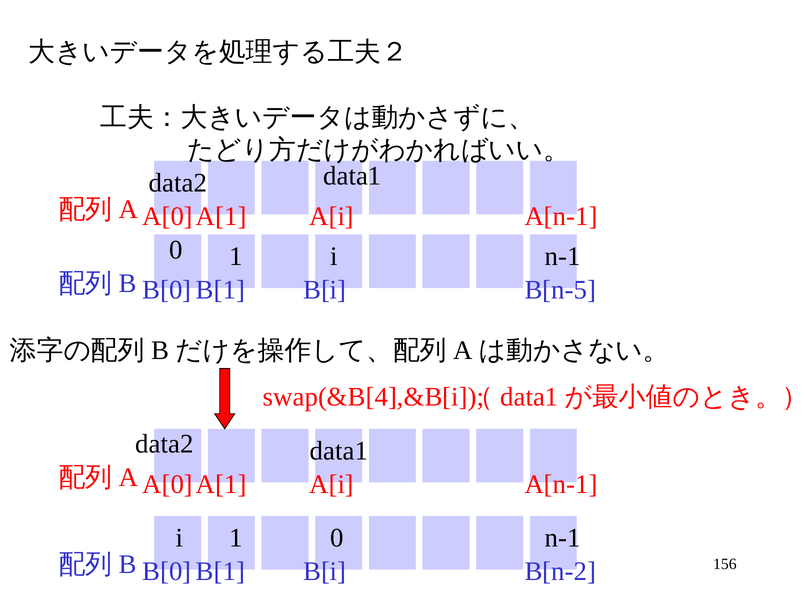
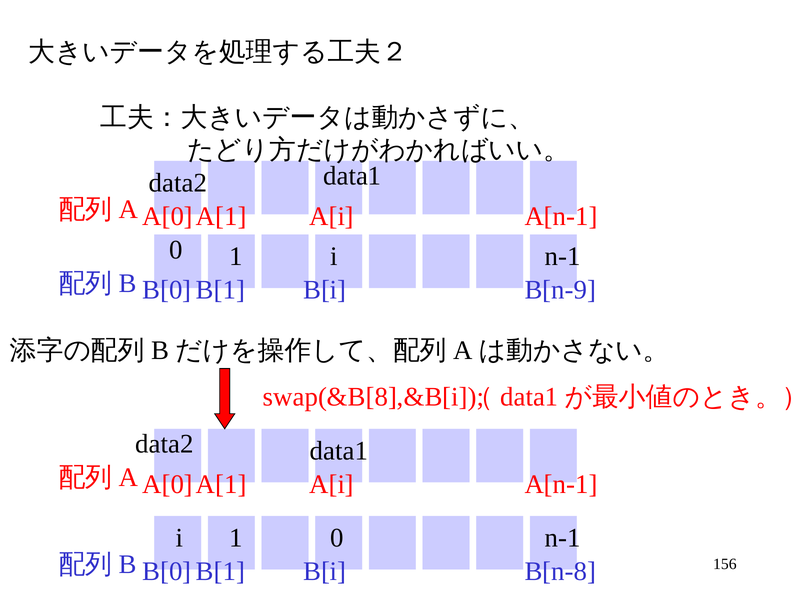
B[n-5: B[n-5 -> B[n-9
swap(&B[4],&B[i: swap(&B[4],&B[i -> swap(&B[8],&B[i
B[n-2: B[n-2 -> B[n-8
